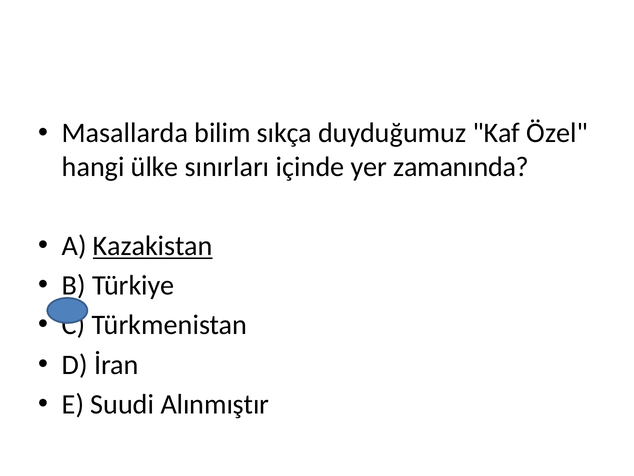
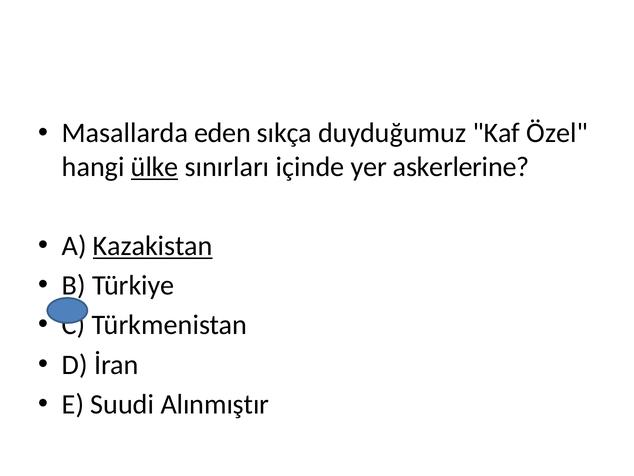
bilim: bilim -> eden
ülke underline: none -> present
zamanında: zamanında -> askerlerine
